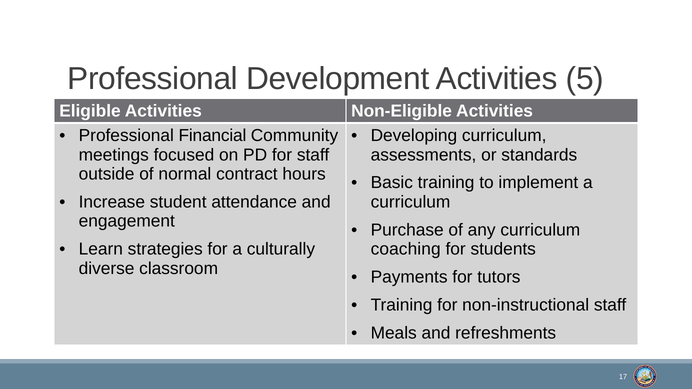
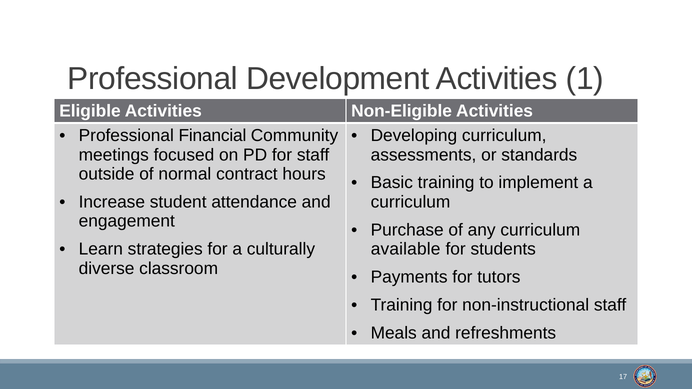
5: 5 -> 1
coaching: coaching -> available
